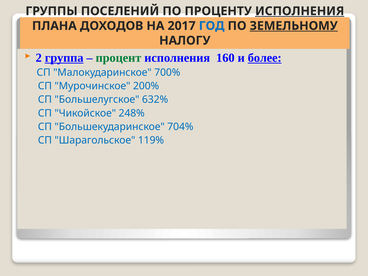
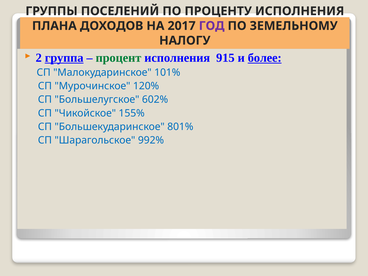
ИСПОЛНЕНИЯ at (300, 11) underline: present -> none
ГОД colour: blue -> purple
ЗЕМЕЛЬНОМУ underline: present -> none
160: 160 -> 915
700%: 700% -> 101%
200%: 200% -> 120%
632%: 632% -> 602%
248%: 248% -> 155%
704%: 704% -> 801%
119%: 119% -> 992%
